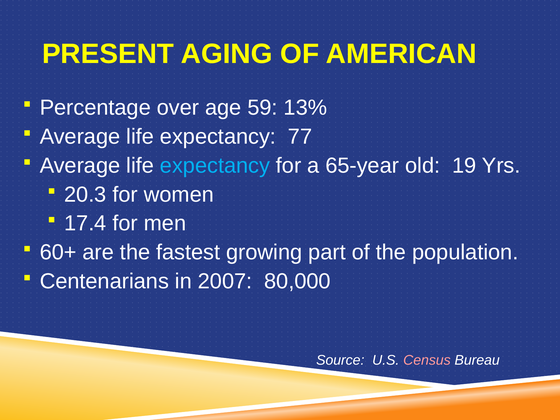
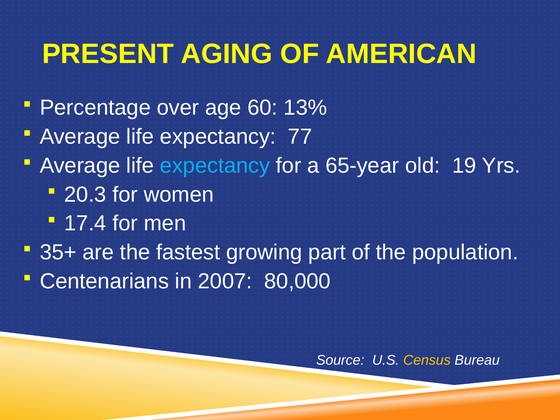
59: 59 -> 60
60+: 60+ -> 35+
Census colour: pink -> yellow
